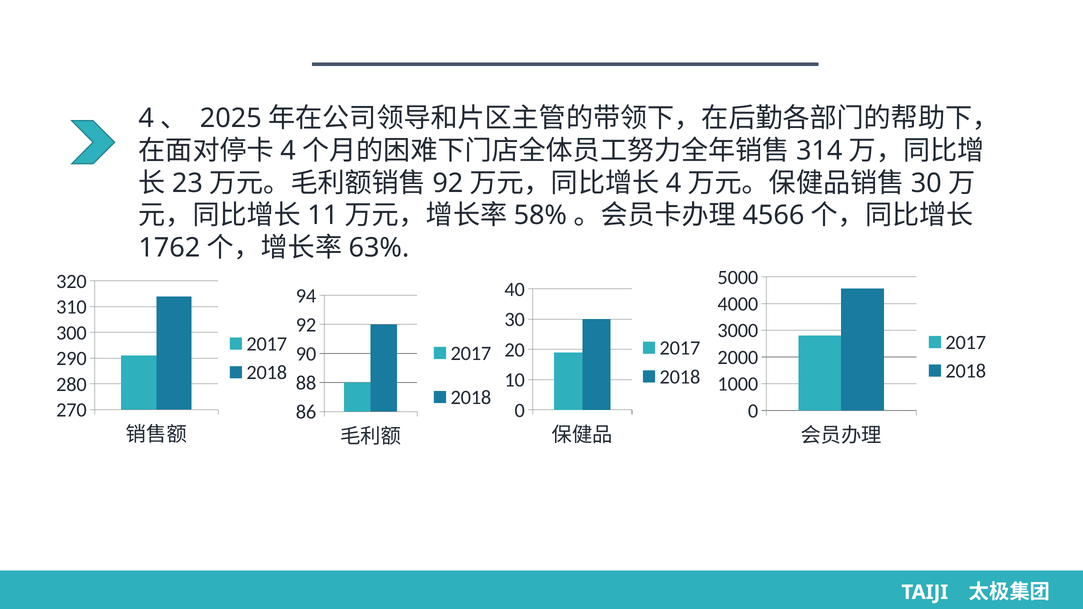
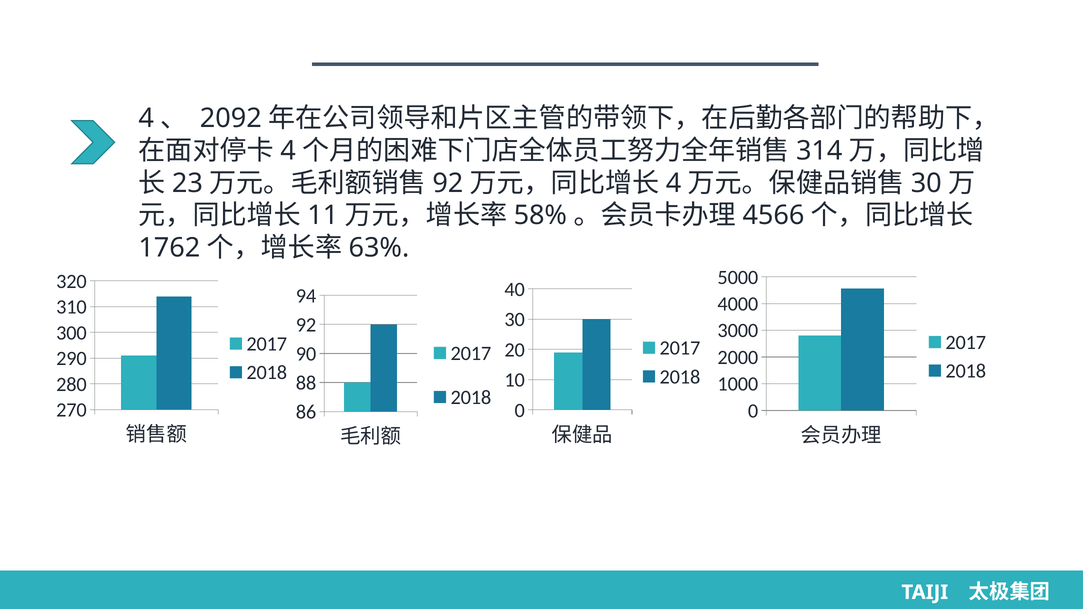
2025: 2025 -> 2092
